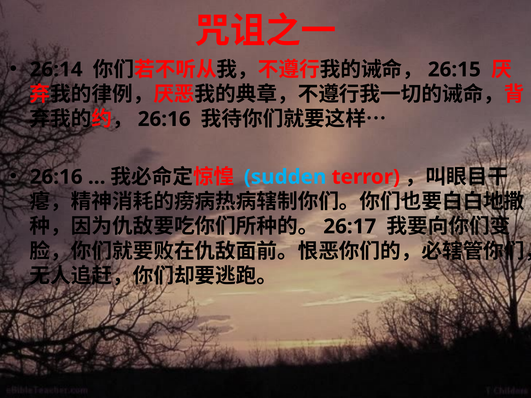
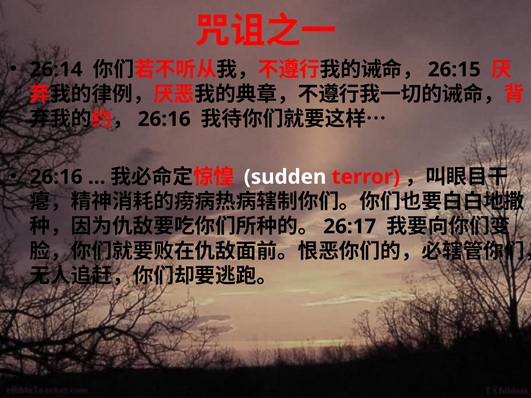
sudden colour: light blue -> white
